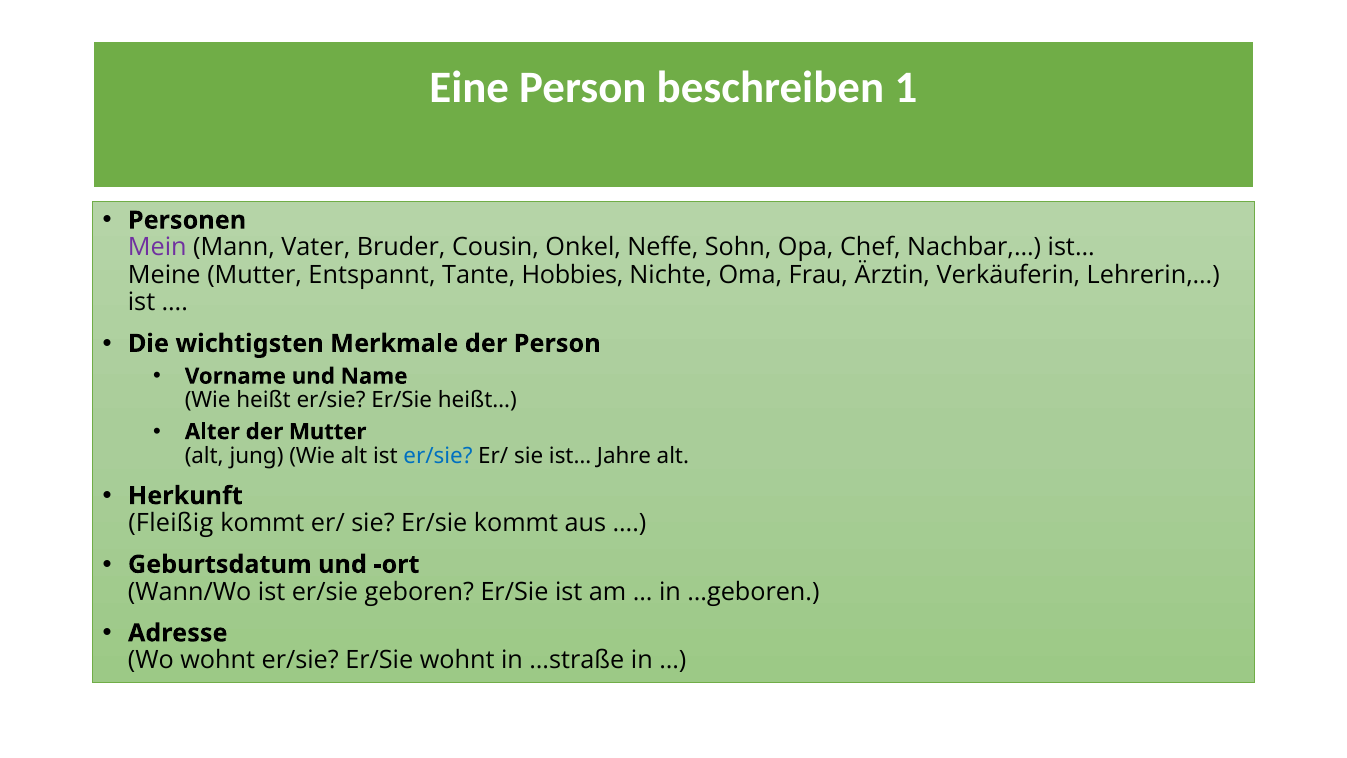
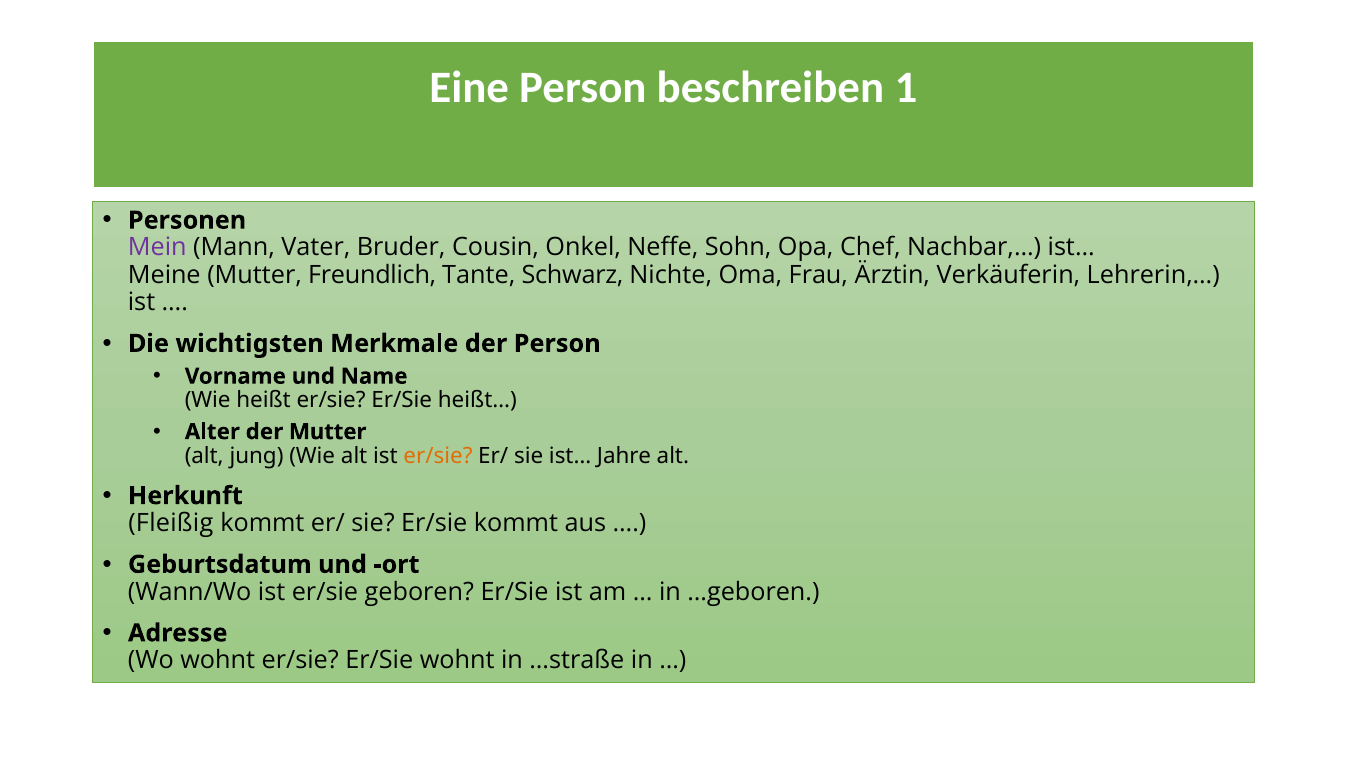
Entspannt: Entspannt -> Freundlich
Hobbies: Hobbies -> Schwarz
er/sie at (438, 456) colour: blue -> orange
